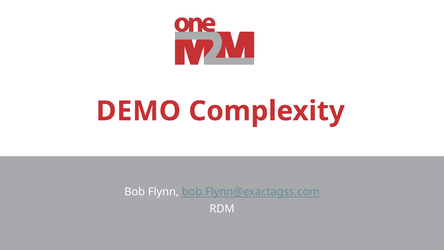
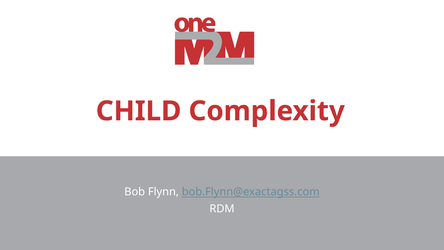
DEMO: DEMO -> CHILD
